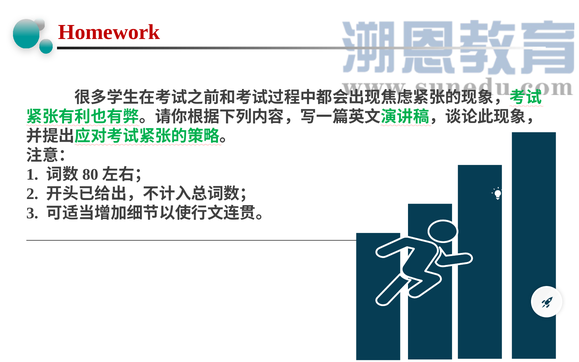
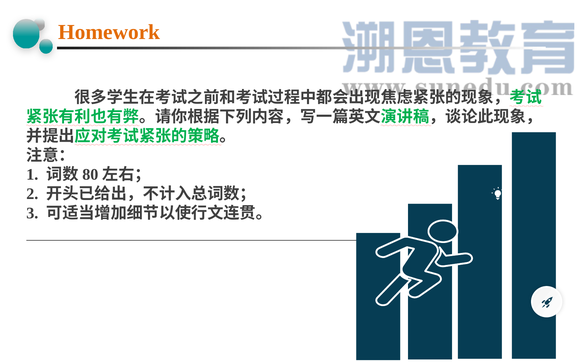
Homework colour: red -> orange
